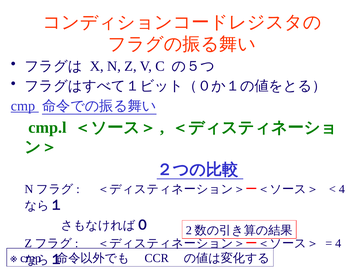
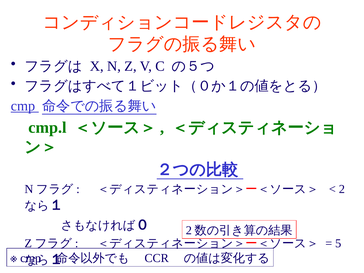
4 at (342, 189): 4 -> 2
4 at (338, 243): 4 -> 5
